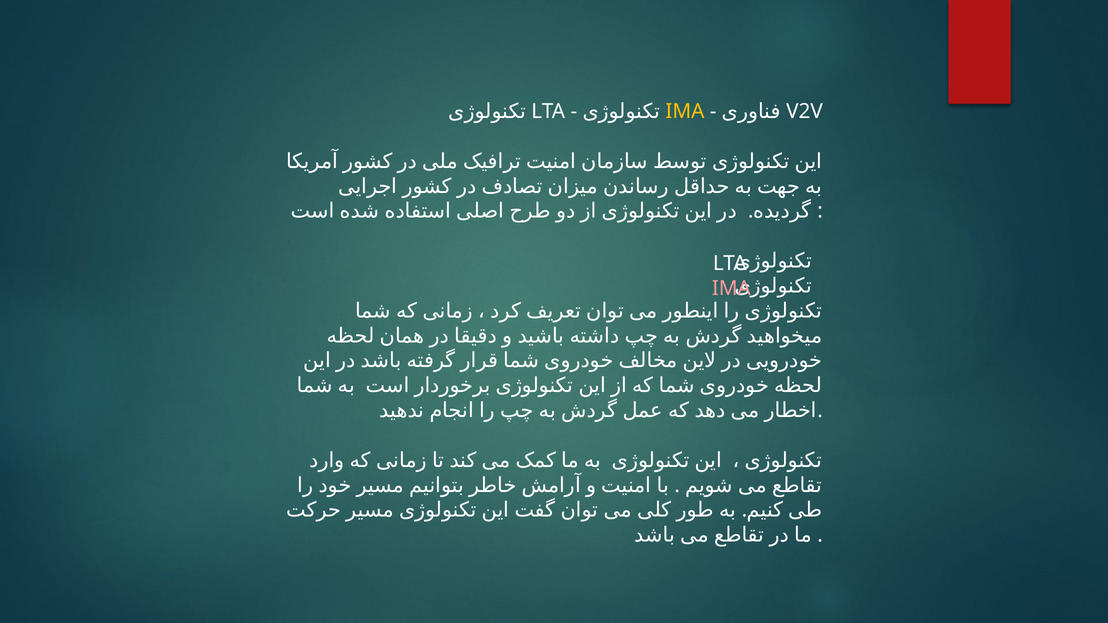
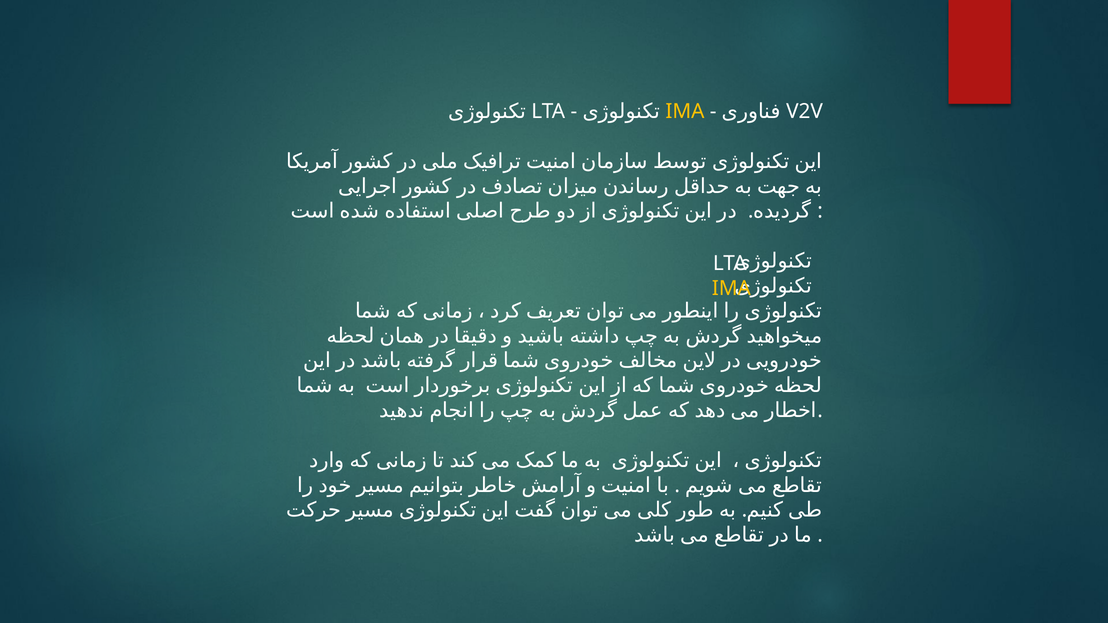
IMA at (731, 289) colour: pink -> yellow
